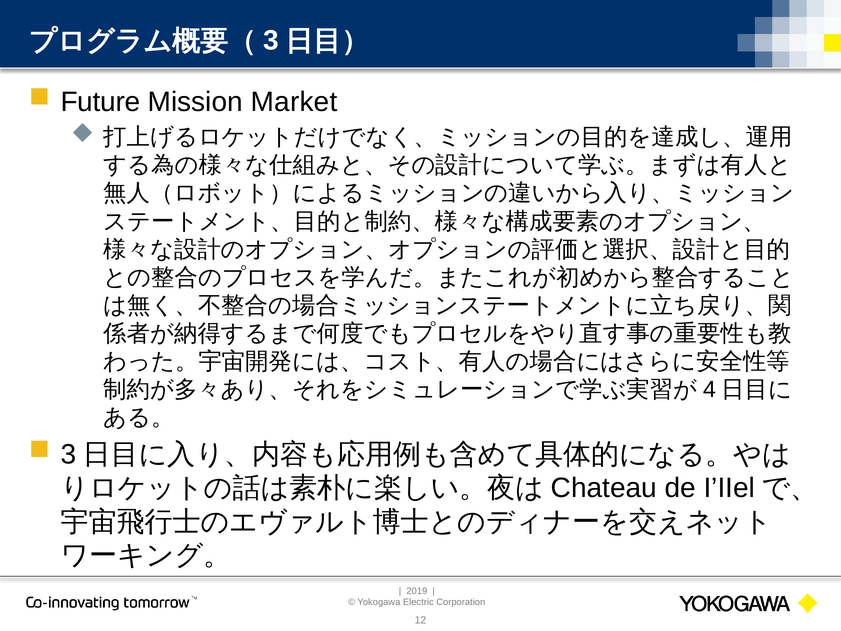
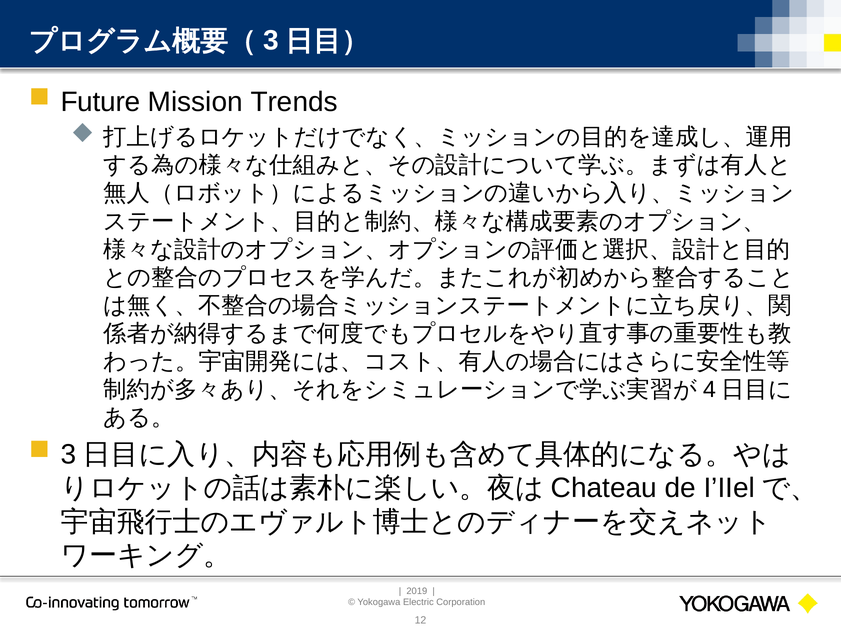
Market: Market -> Trends
